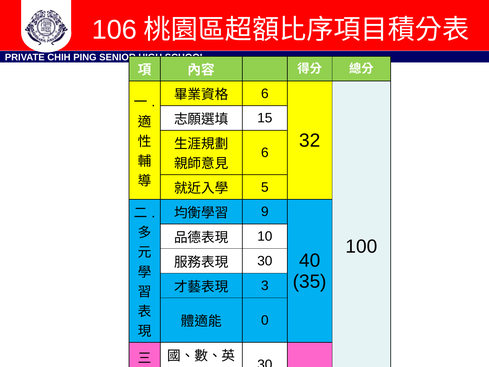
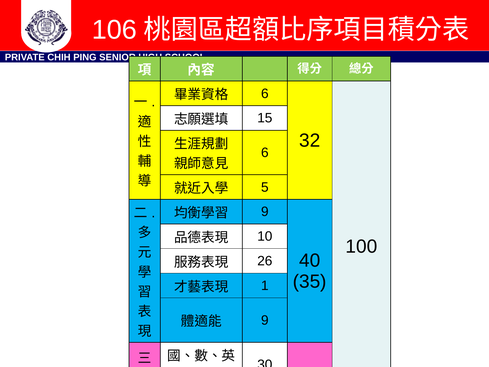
30 at (265, 261): 30 -> 26
3 at (265, 286): 3 -> 1
0 at (265, 320): 0 -> 9
